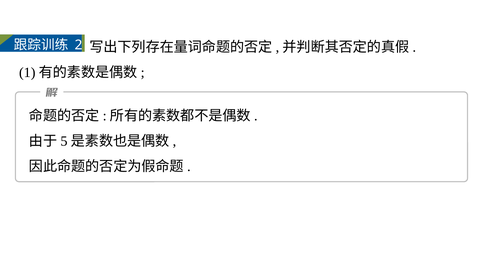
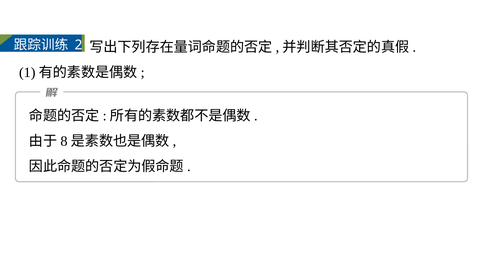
5: 5 -> 8
